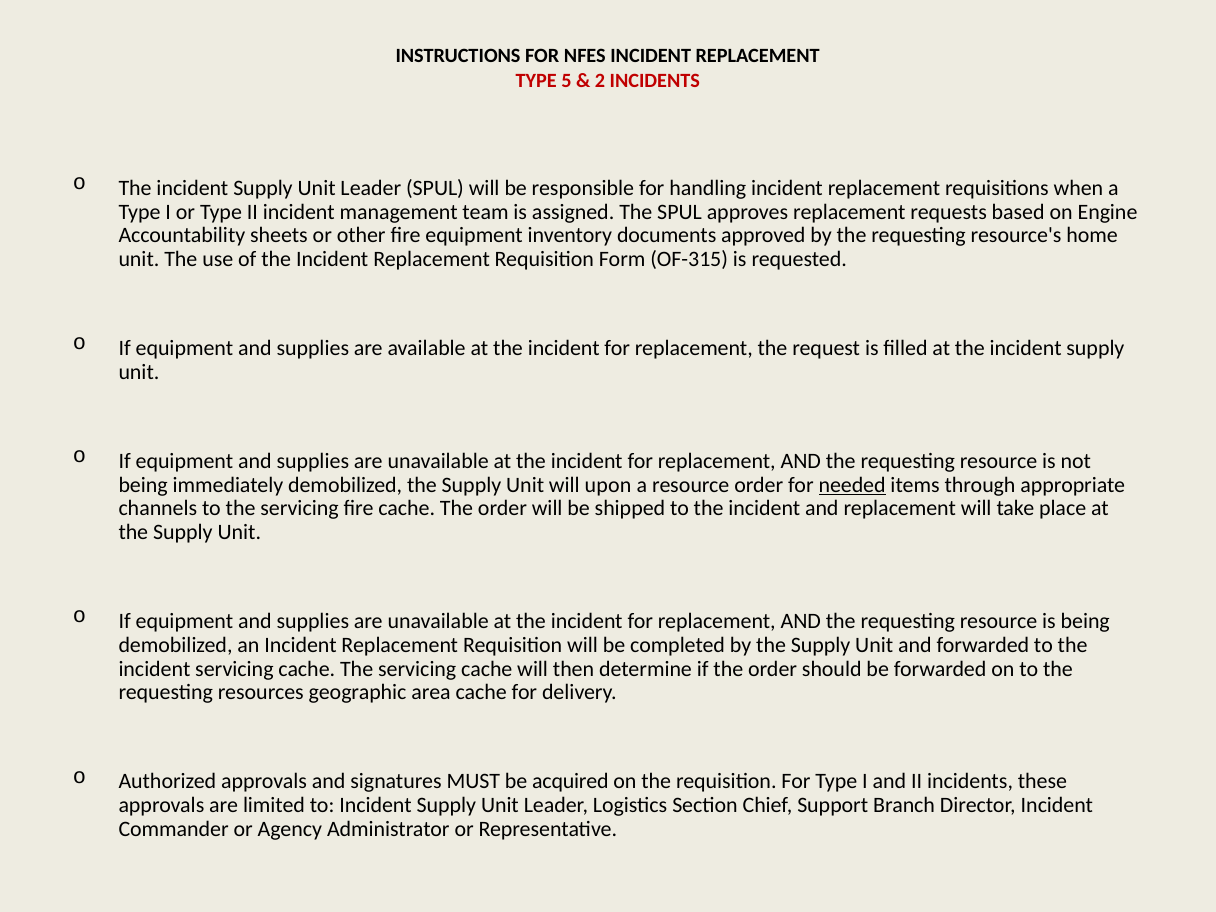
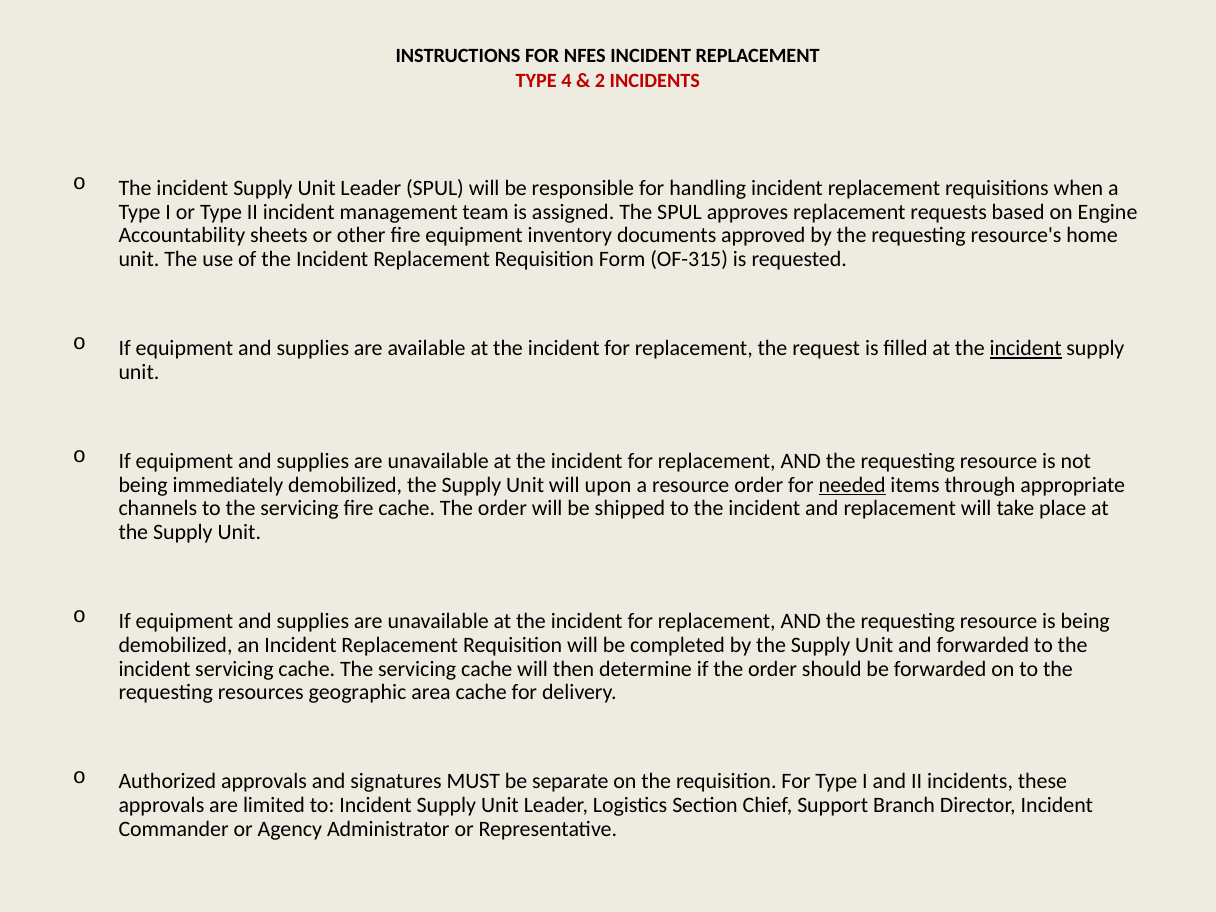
5: 5 -> 4
incident at (1026, 348) underline: none -> present
acquired: acquired -> separate
